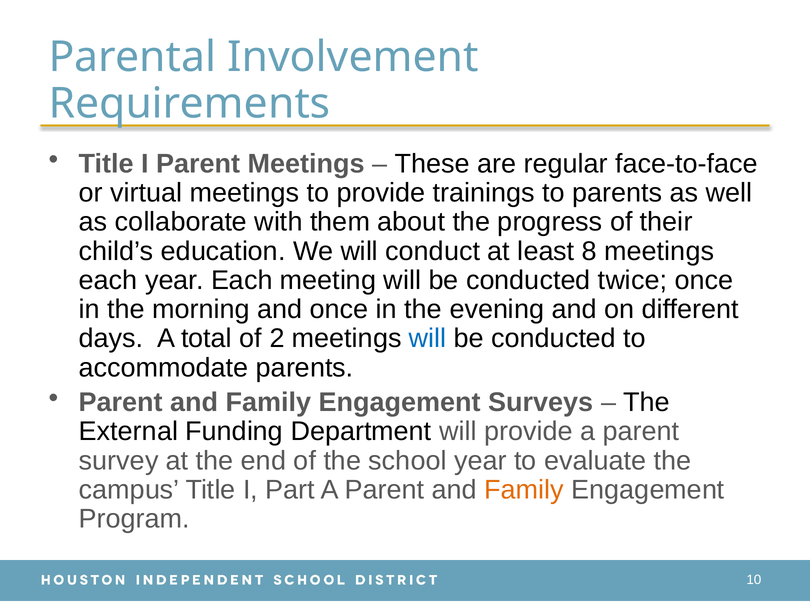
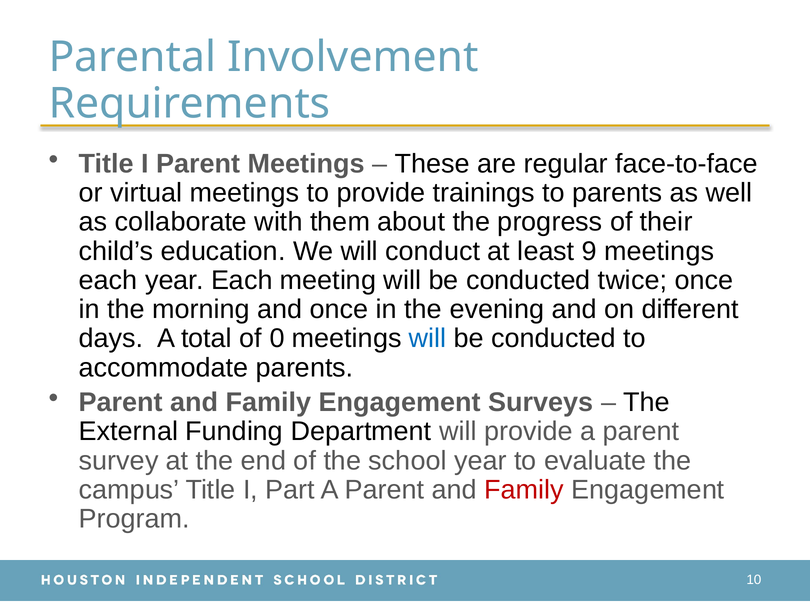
8: 8 -> 9
2: 2 -> 0
Family at (524, 490) colour: orange -> red
